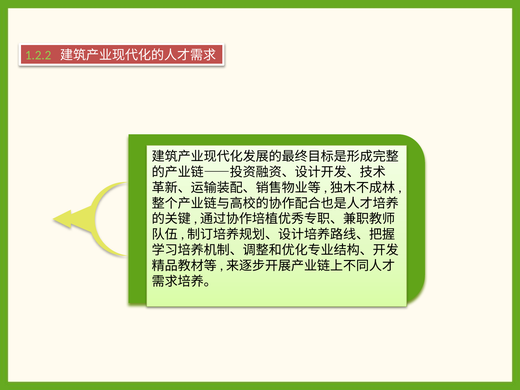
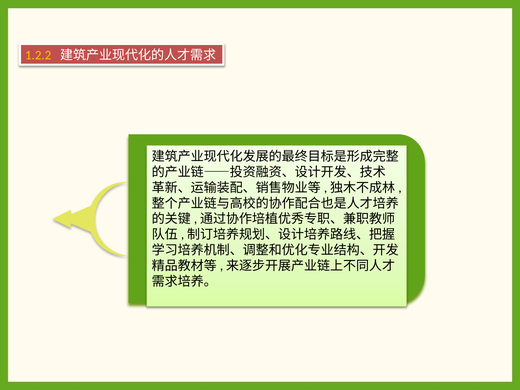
1.2.2 colour: light green -> yellow
